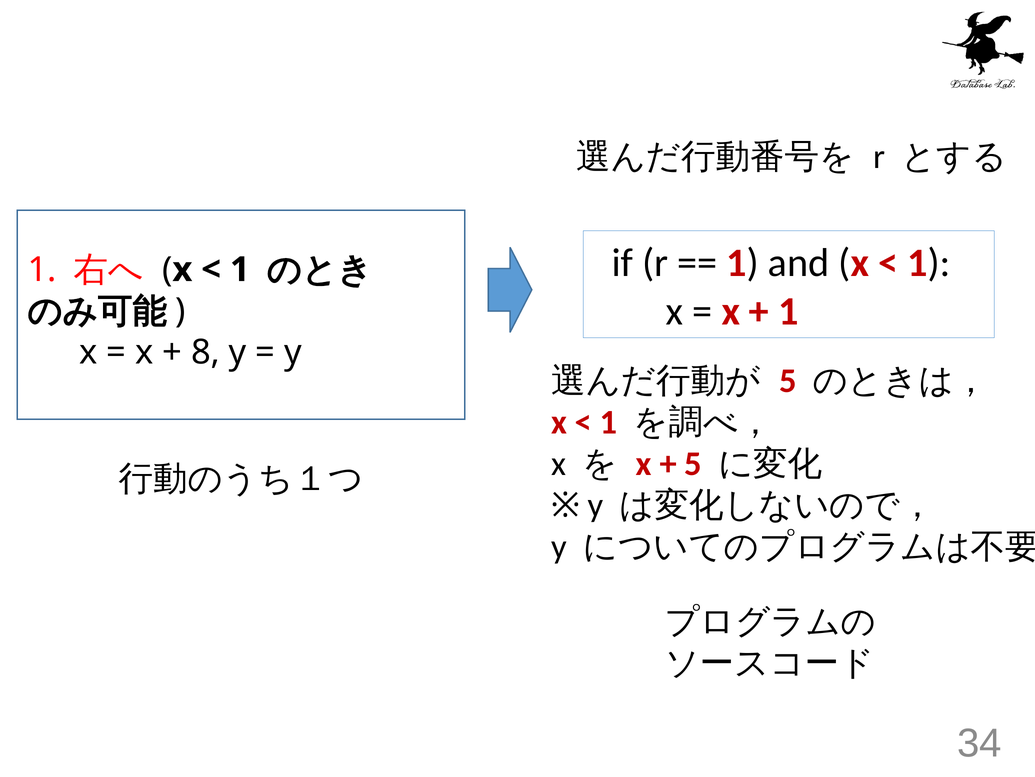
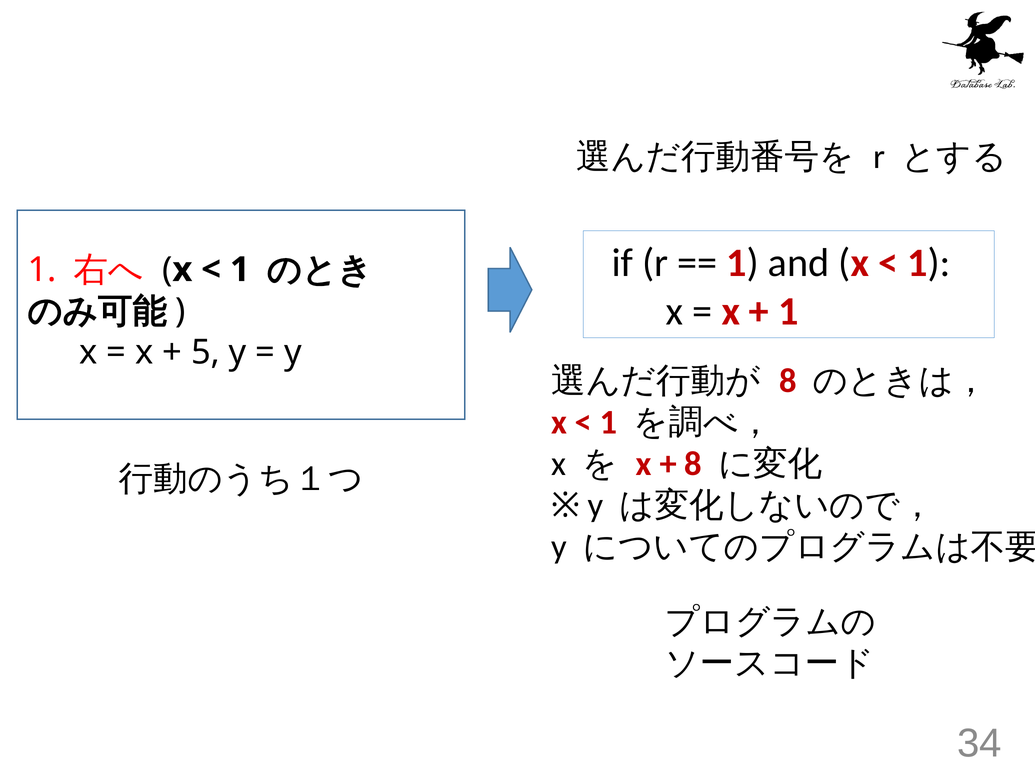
8: 8 -> 5
5 at (788, 381): 5 -> 8
5 at (693, 463): 5 -> 8
